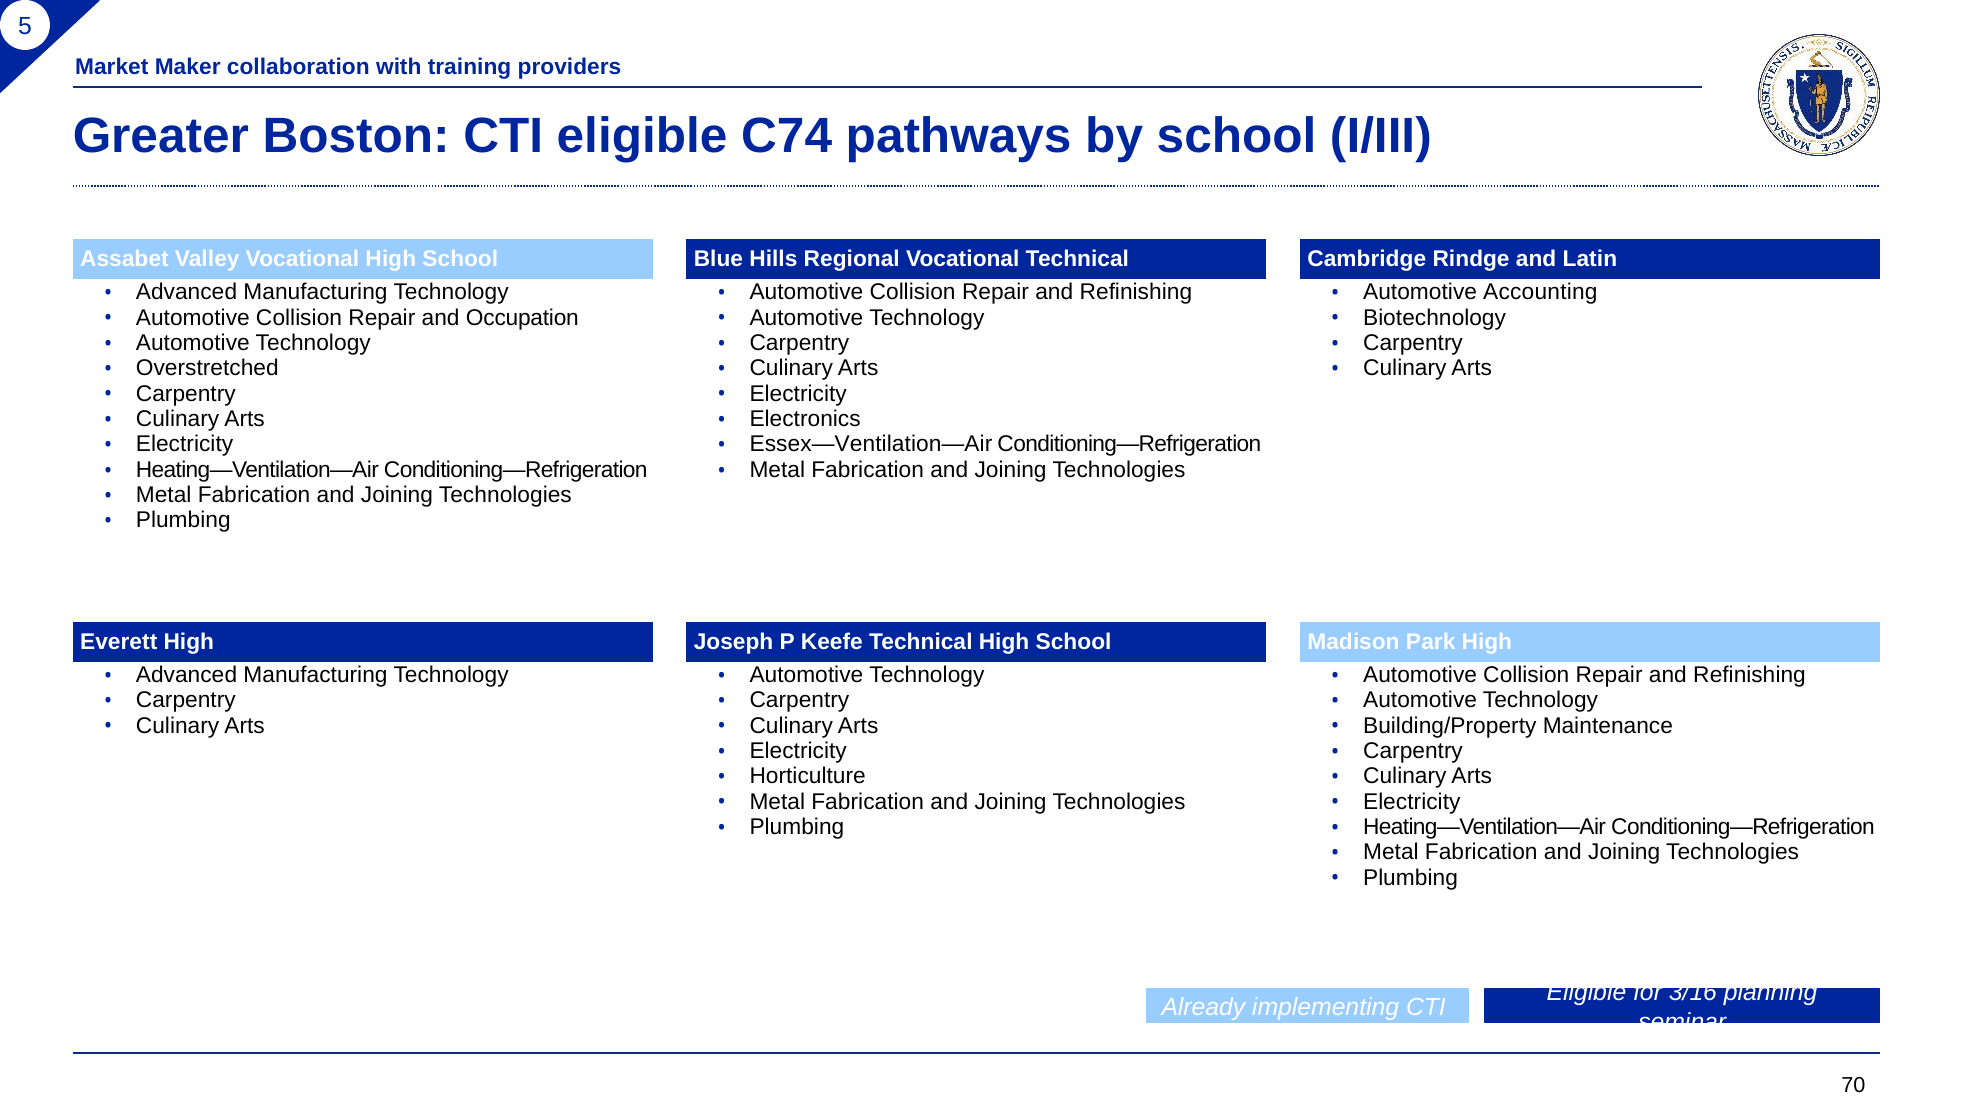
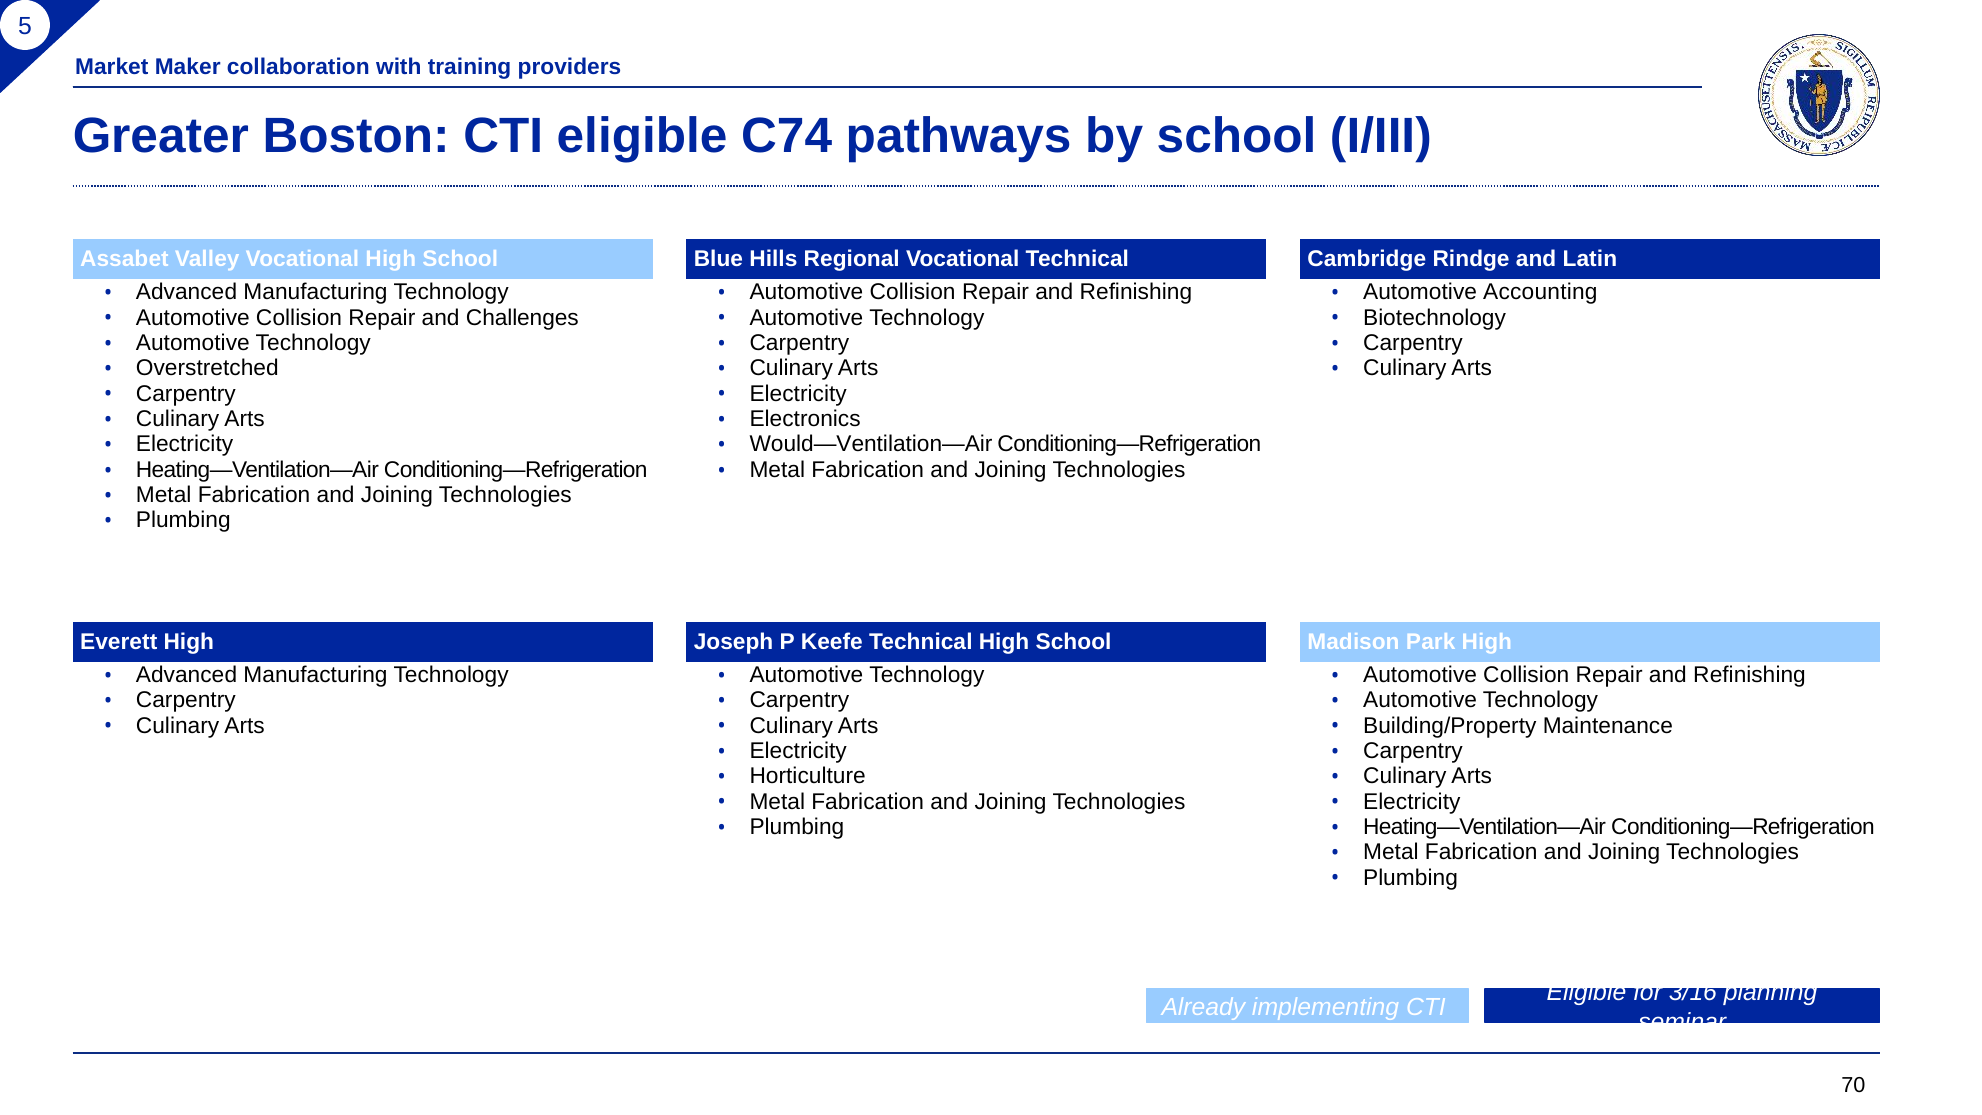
Occupation: Occupation -> Challenges
Essex—Ventilation—Air: Essex—Ventilation—Air -> Would—Ventilation—Air
